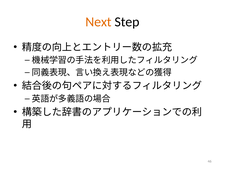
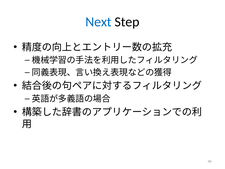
Next colour: orange -> blue
